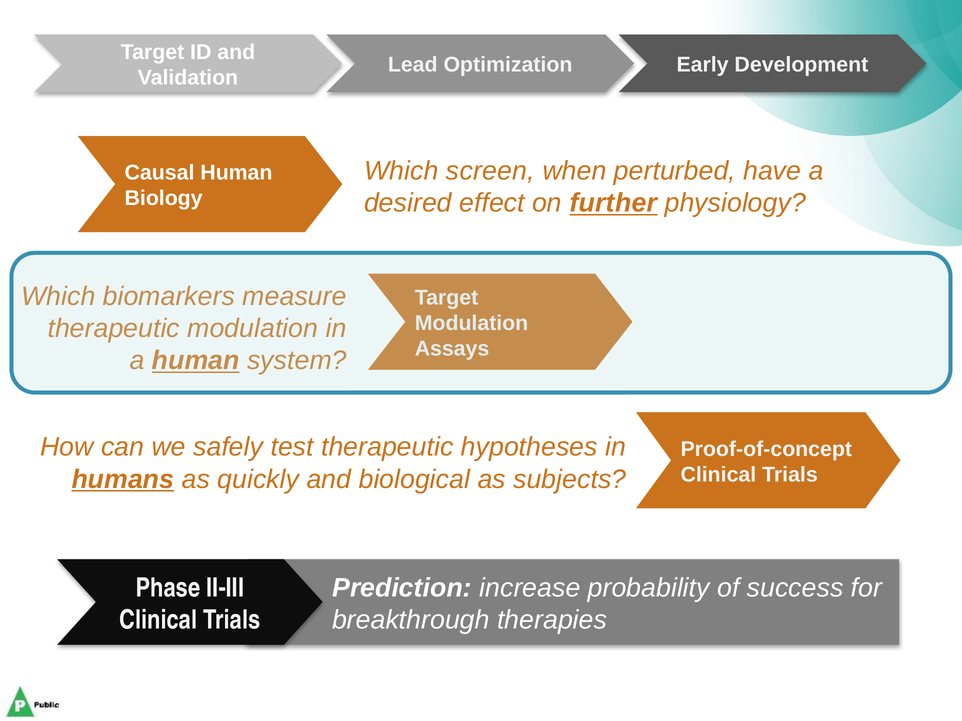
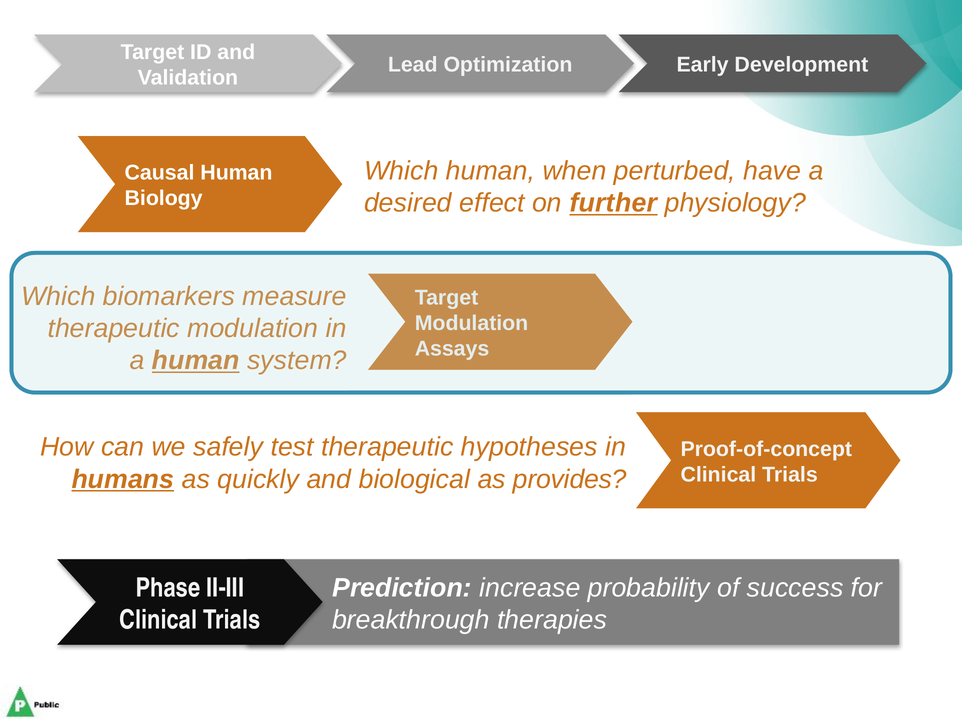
Which screen: screen -> human
subjects: subjects -> provides
